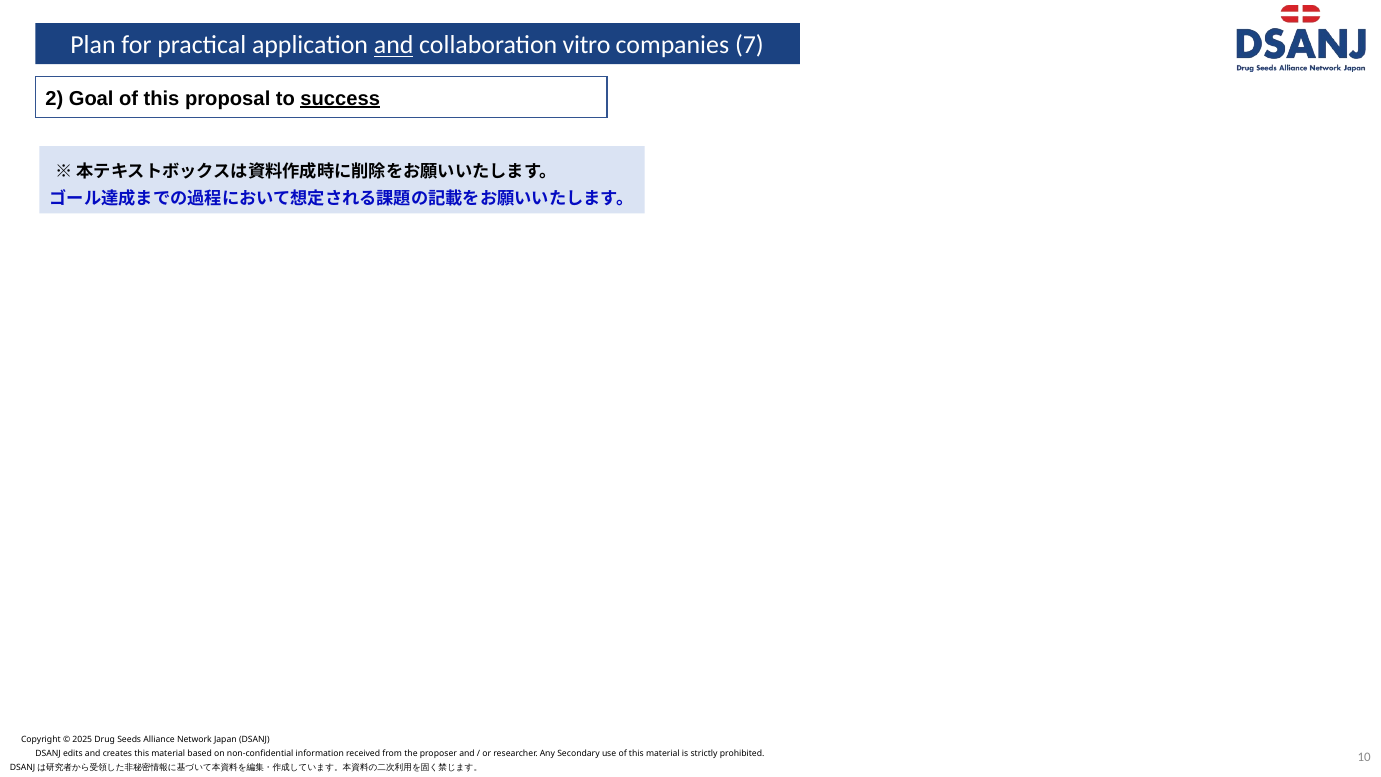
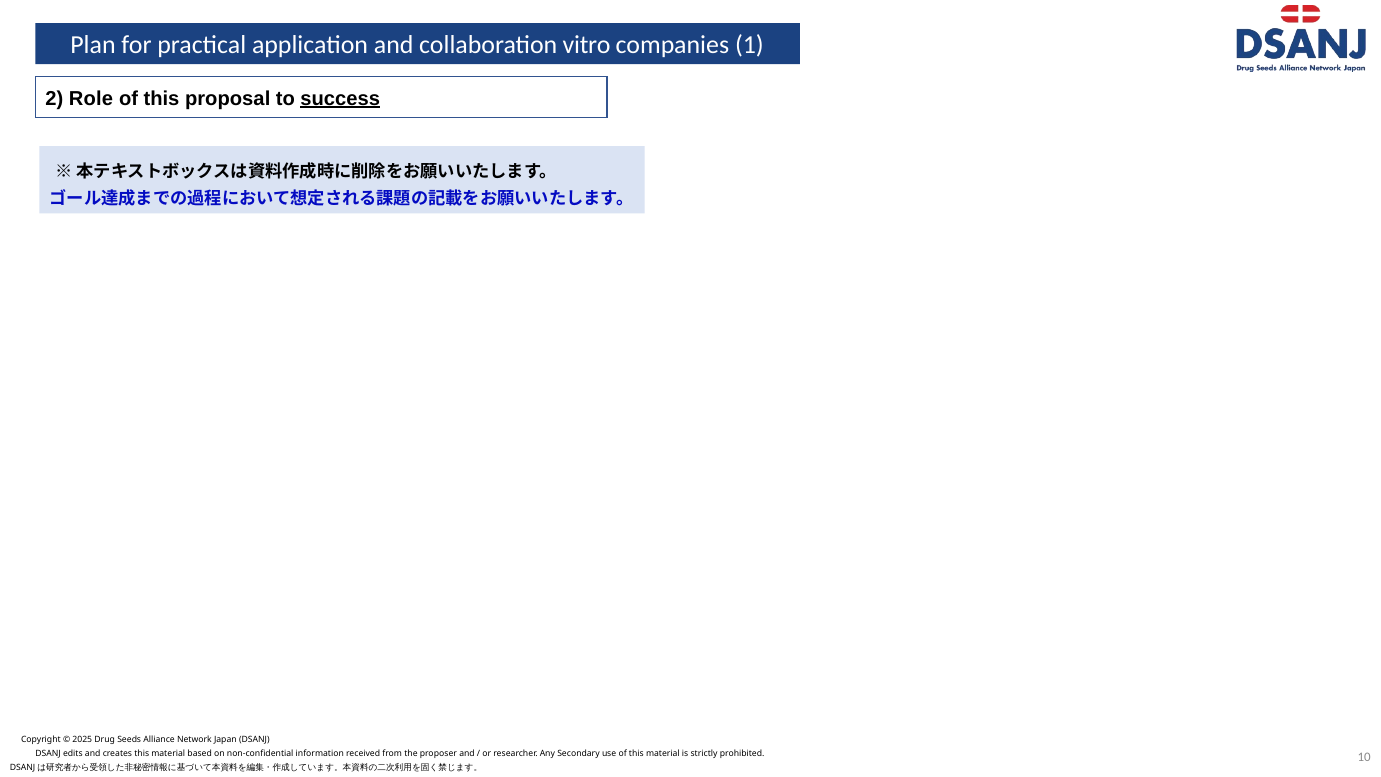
and at (394, 45) underline: present -> none
7: 7 -> 1
Goal: Goal -> Role
